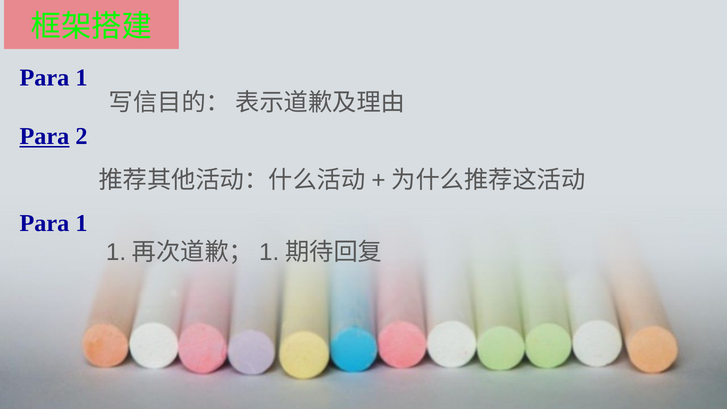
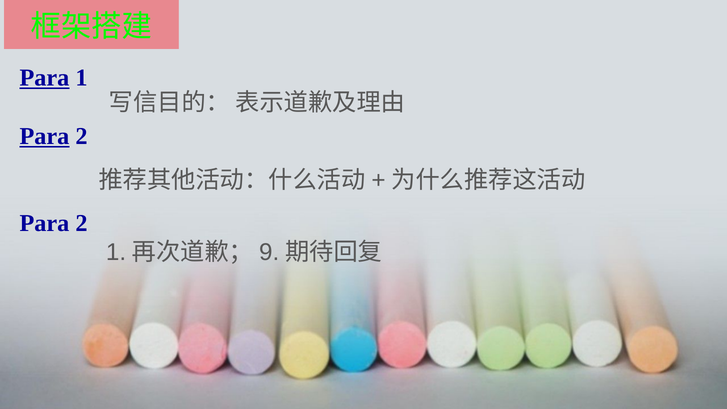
Para at (44, 78) underline: none -> present
1 at (81, 223): 1 -> 2
1 at (269, 252): 1 -> 9
